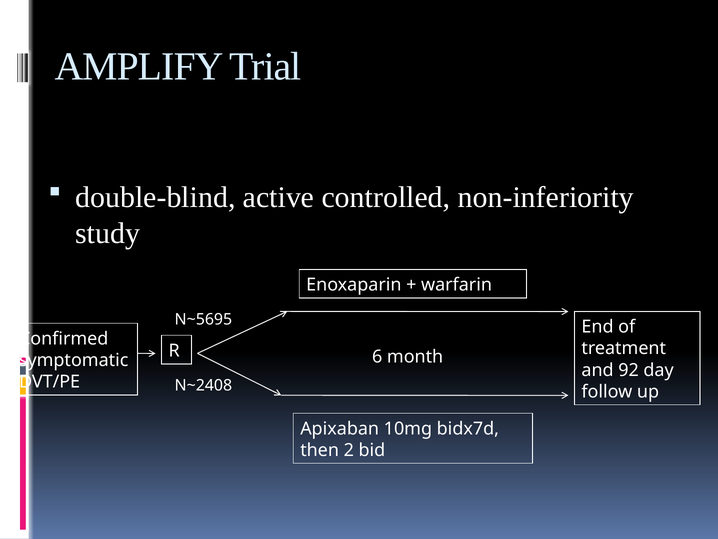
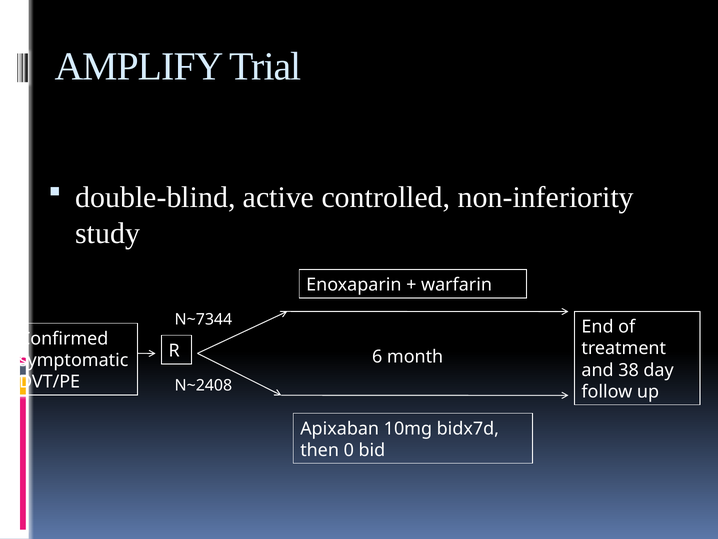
N~5695: N~5695 -> N~7344
92: 92 -> 38
2: 2 -> 0
